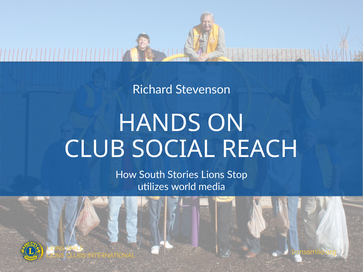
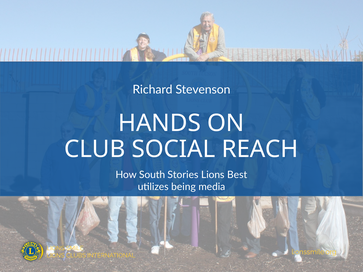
Stop: Stop -> Best
world: world -> being
